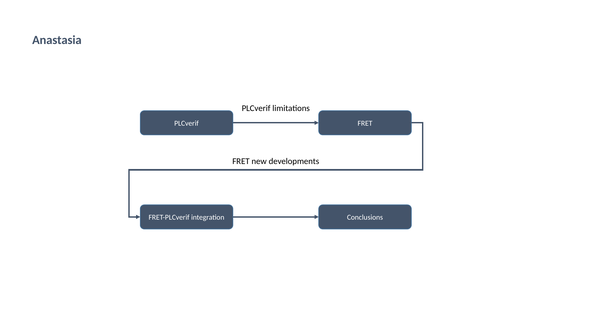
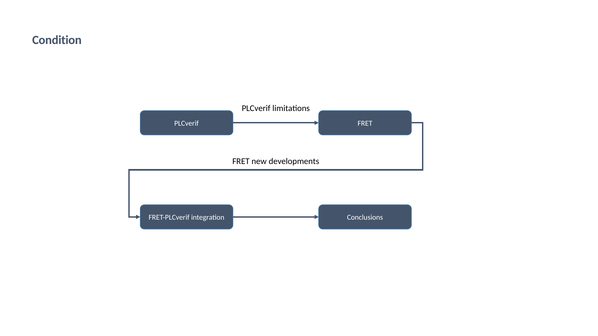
Anastasia: Anastasia -> Condition
